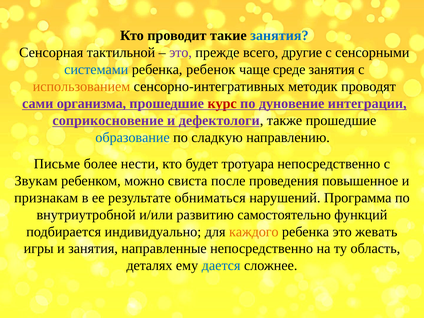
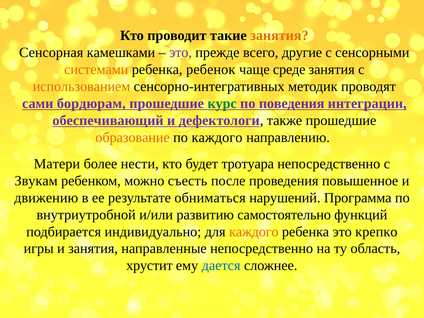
занятия at (279, 36) colour: blue -> orange
тактильной: тактильной -> камешками
системами colour: blue -> orange
организма: организма -> бордюрам
курс colour: red -> green
дуновение: дуновение -> поведения
соприкосновение: соприкосновение -> обеспечивающий
образование colour: blue -> orange
по сладкую: сладкую -> каждого
Письме: Письме -> Матери
свиста: свиста -> съесть
признакам: признакам -> движению
жевать: жевать -> крепко
деталях: деталях -> хрустит
